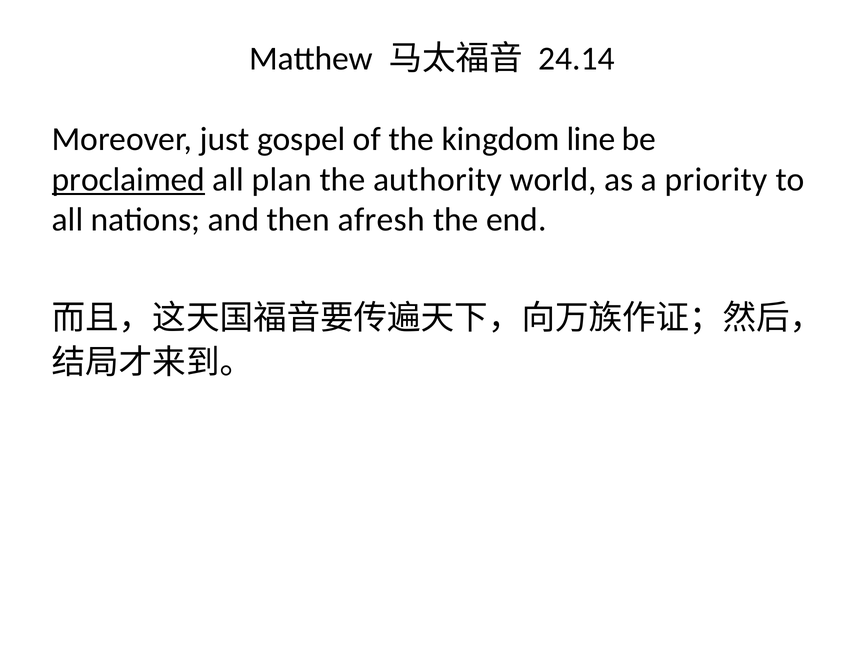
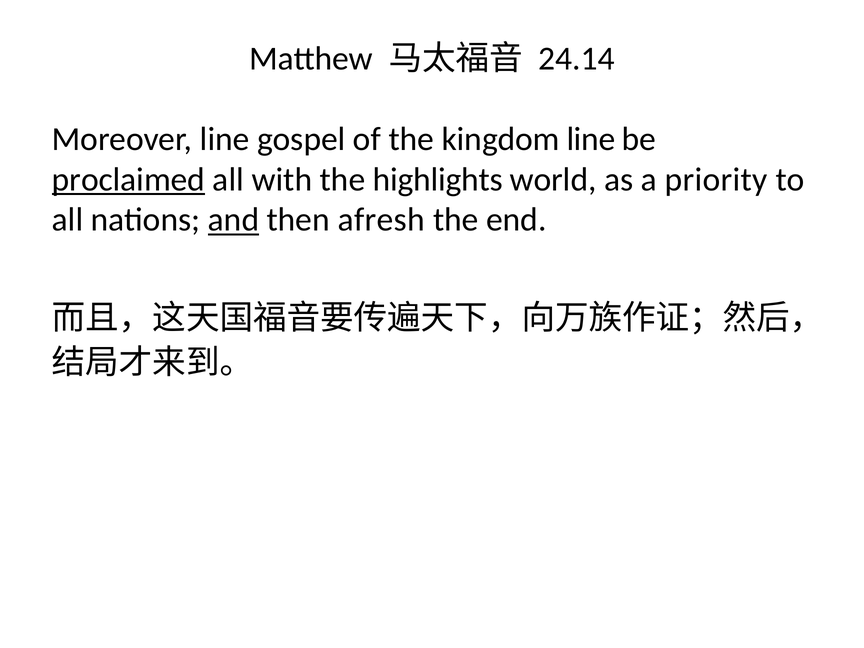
Moreover just: just -> line
plan: plan -> with
authority: authority -> highlights
and underline: none -> present
